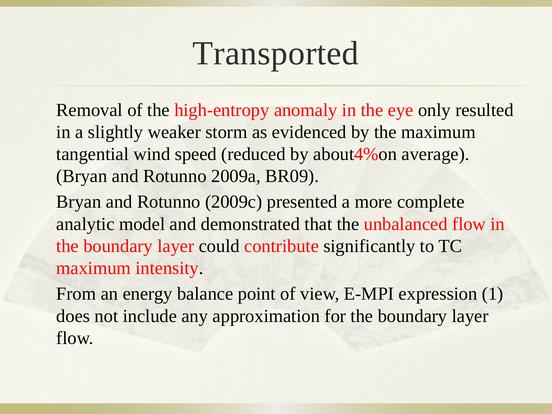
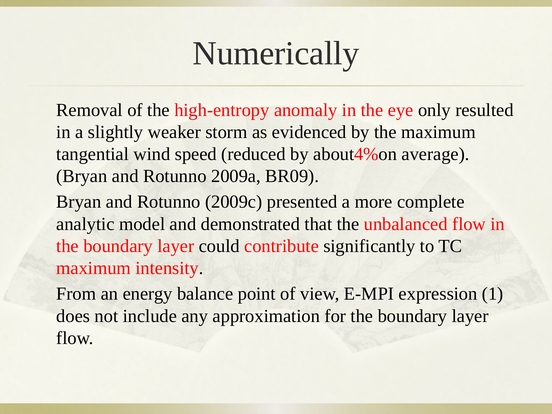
Transported: Transported -> Numerically
